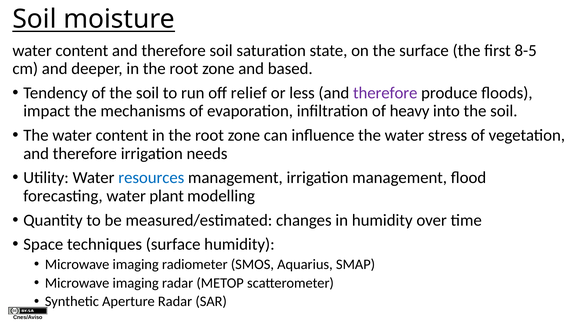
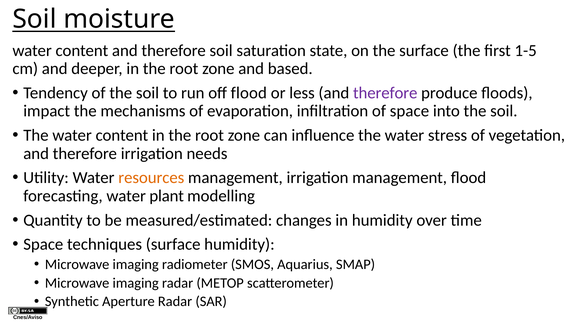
8-5: 8-5 -> 1-5
off relief: relief -> flood
of heavy: heavy -> space
resources colour: blue -> orange
